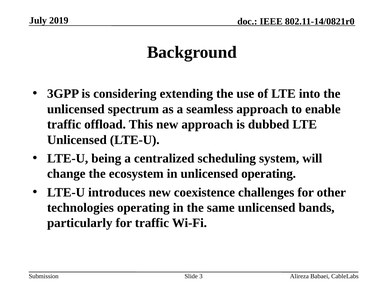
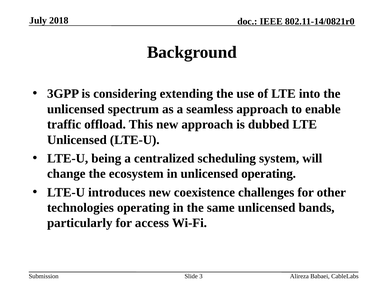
2019: 2019 -> 2018
for traffic: traffic -> access
